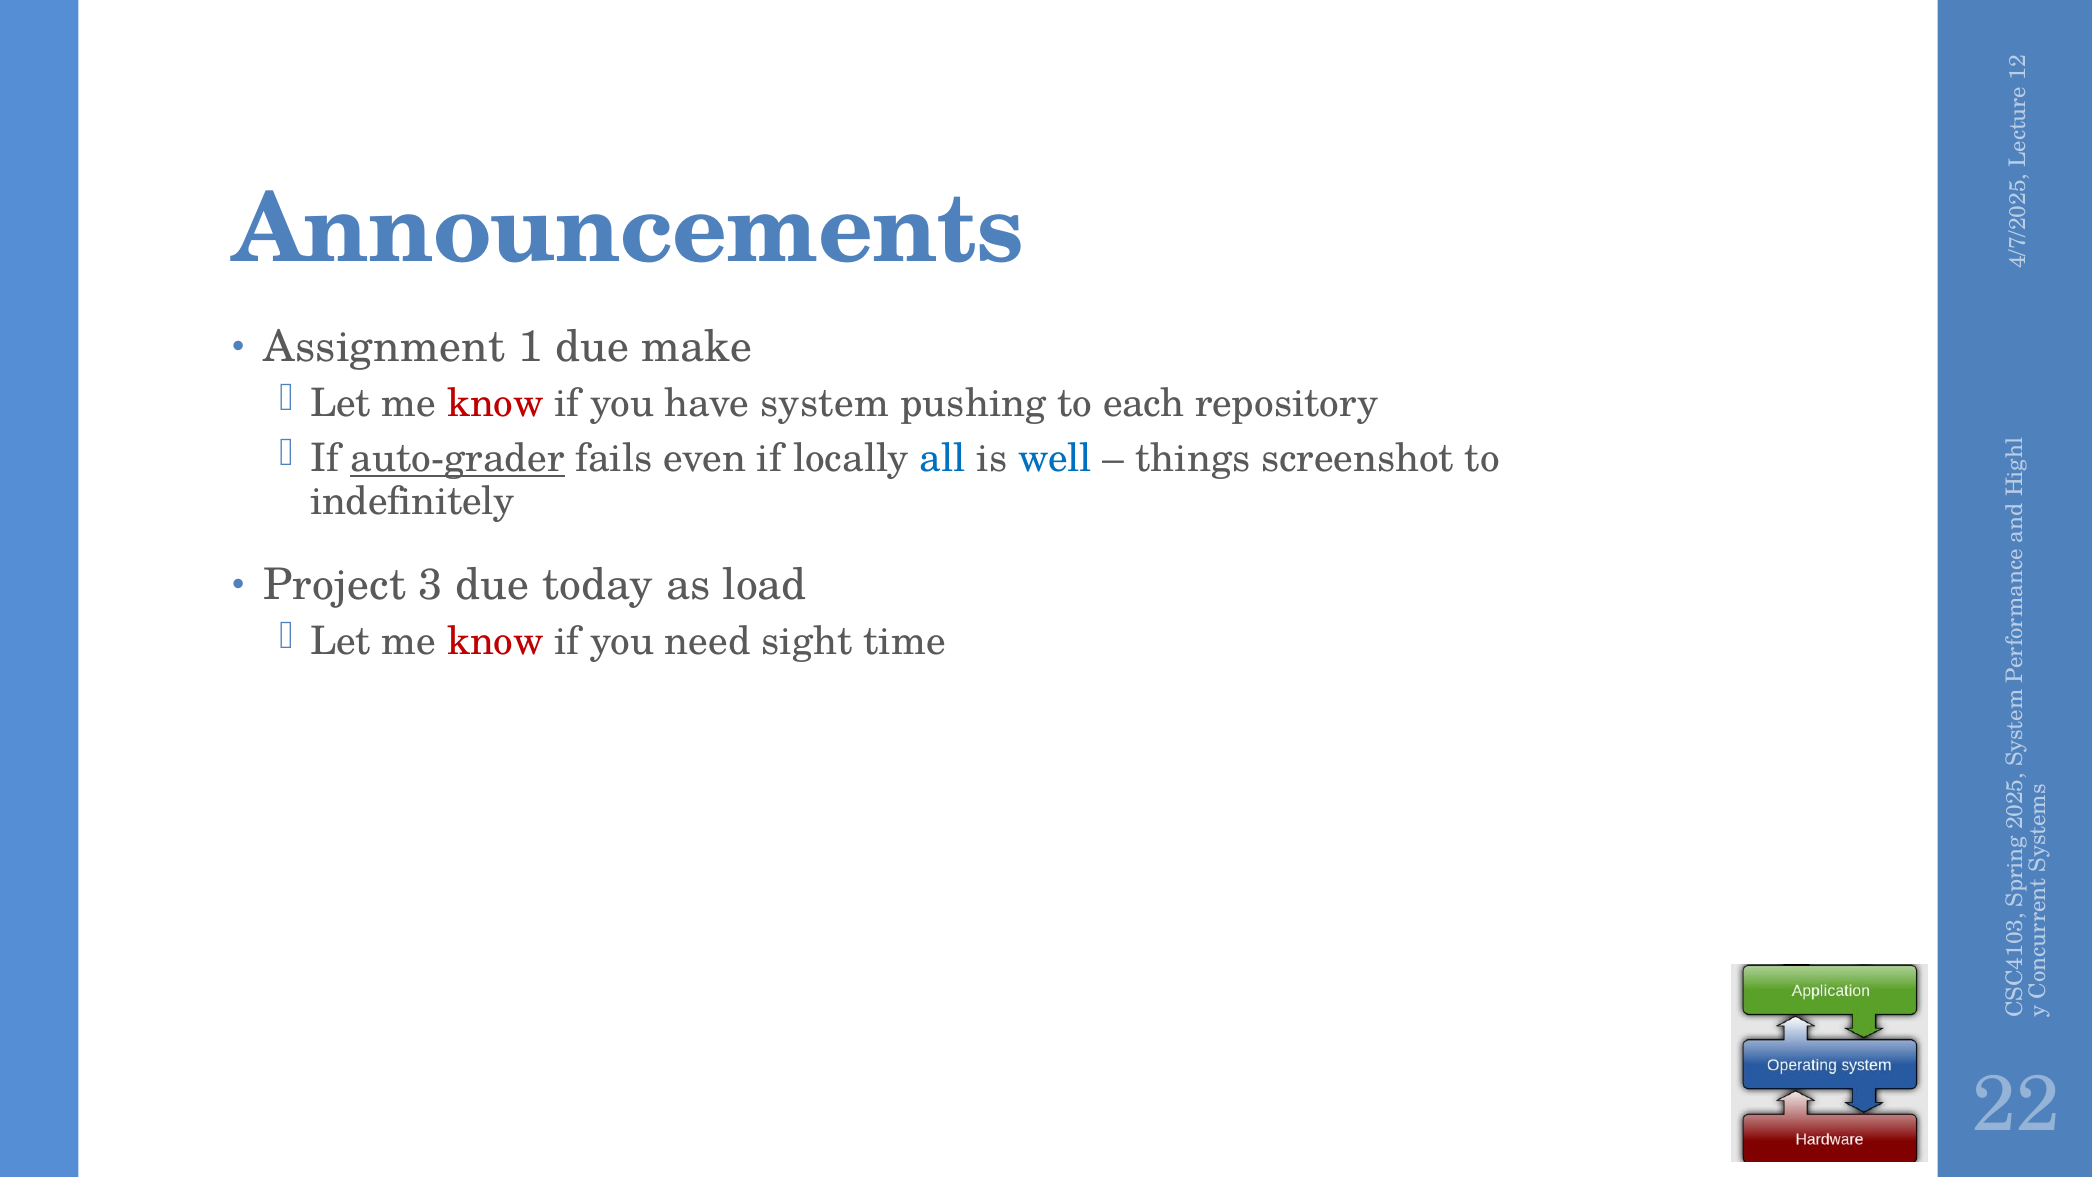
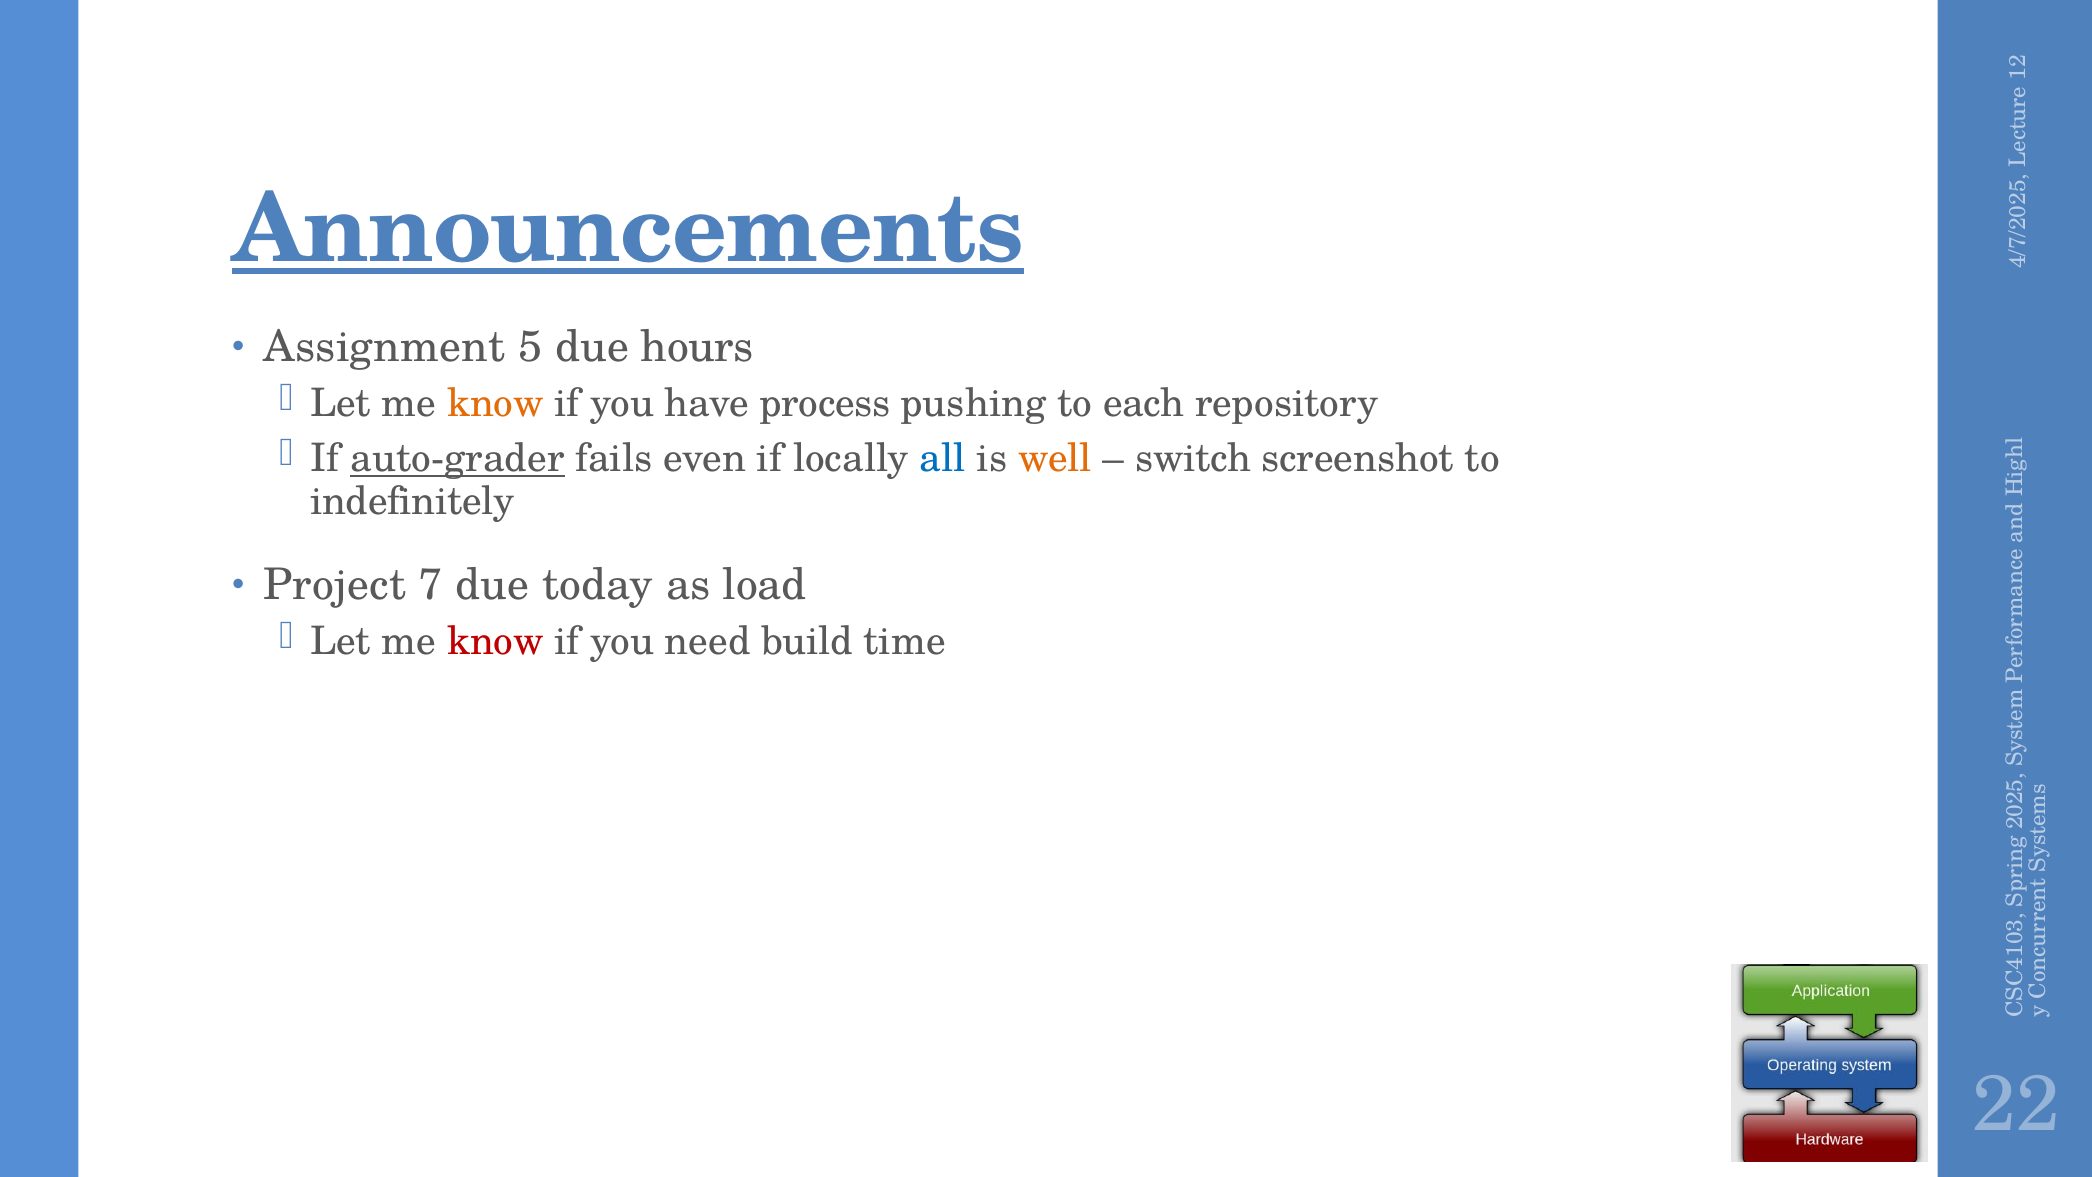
Announcements underline: none -> present
Assignment 1: 1 -> 5
make: make -> hours
know at (495, 403) colour: red -> orange
system: system -> process
well colour: blue -> orange
things: things -> switch
Project 3: 3 -> 7
sight: sight -> build
